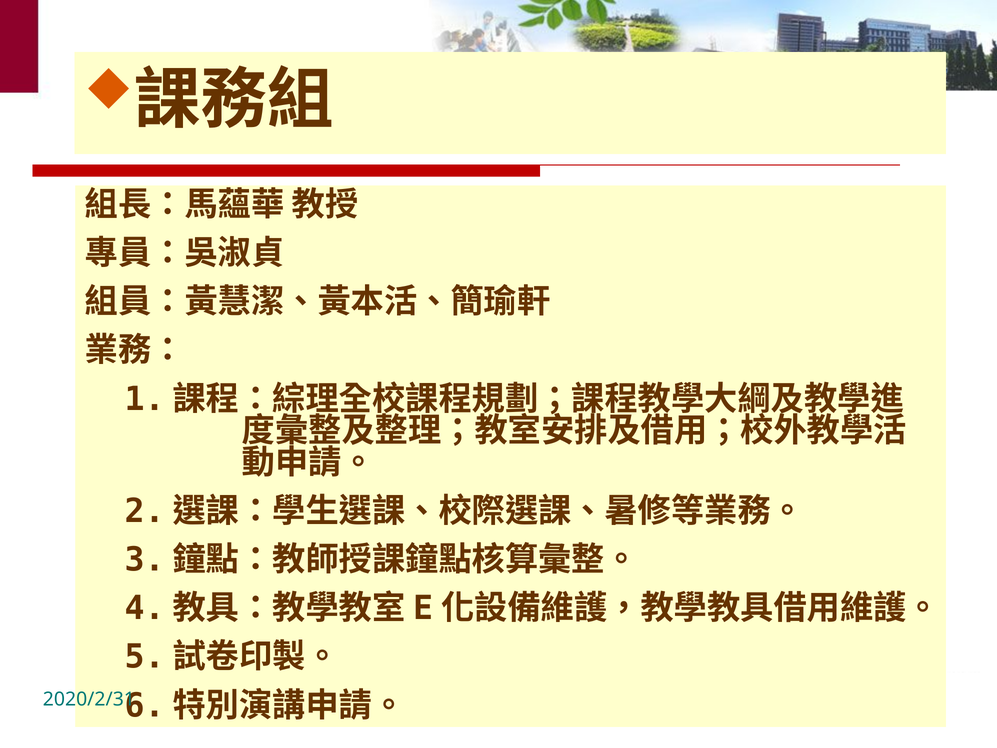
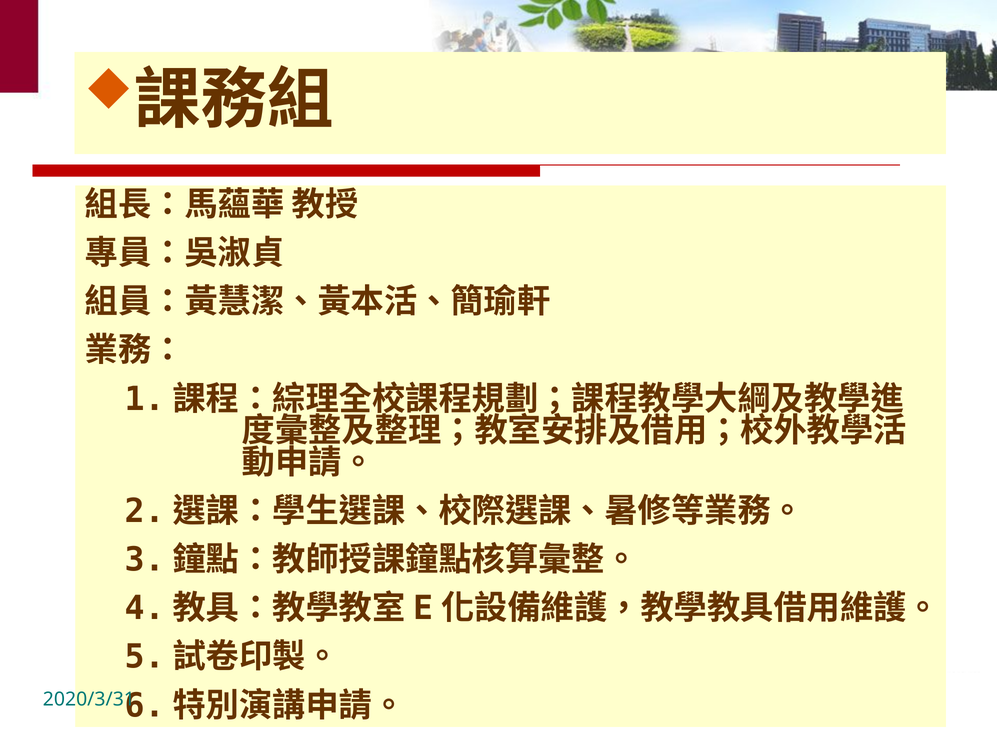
2020/2/31: 2020/2/31 -> 2020/3/31
